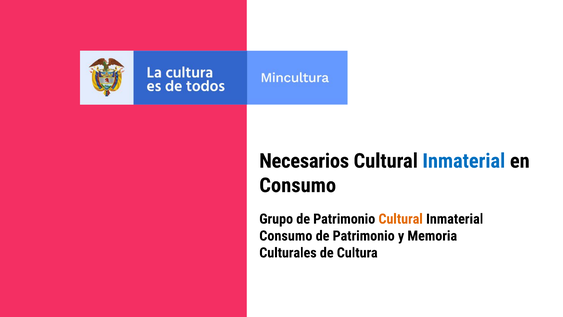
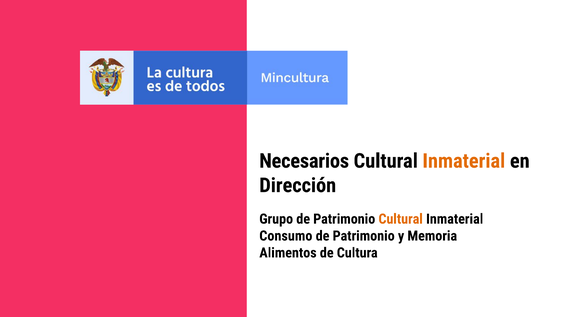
Inmaterial at (464, 161) colour: blue -> orange
Consumo at (298, 185): Consumo -> Dirección
Culturales: Culturales -> Alimentos
